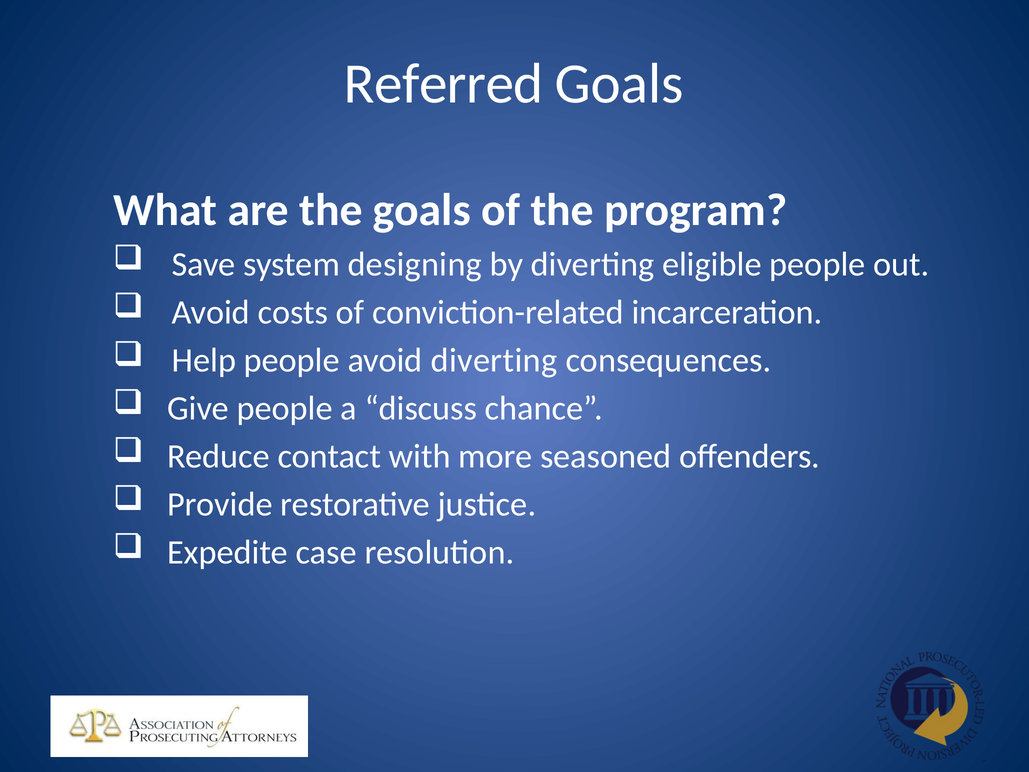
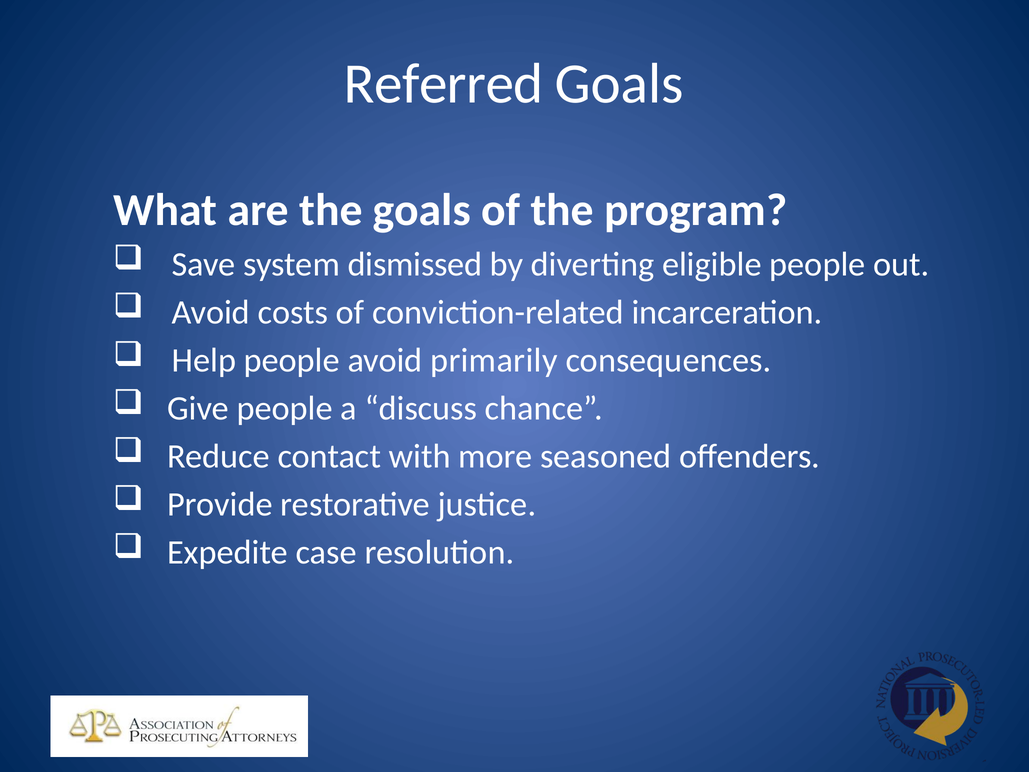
designing: designing -> dismissed
avoid diverting: diverting -> primarily
